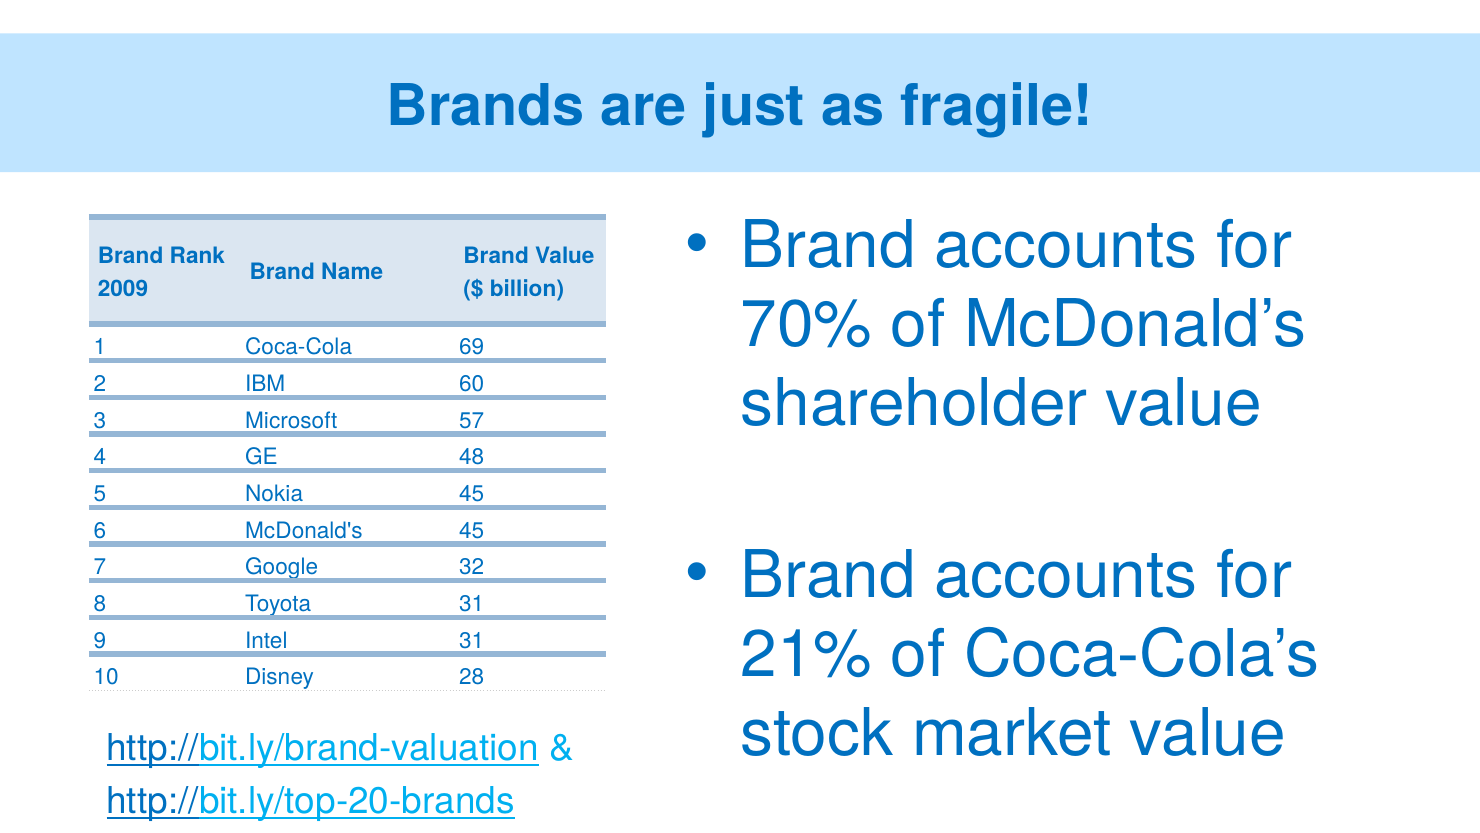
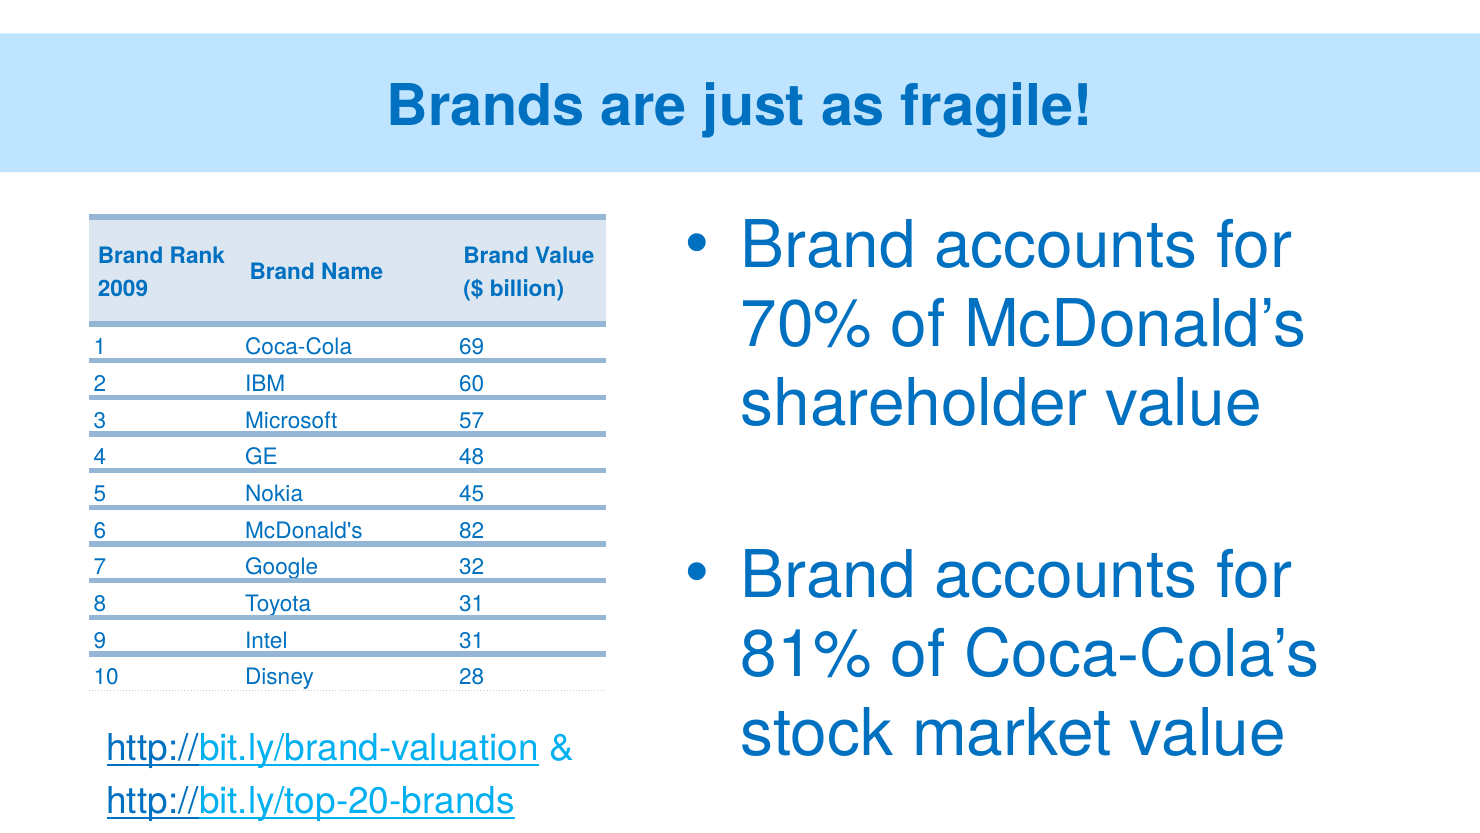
McDonald's 45: 45 -> 82
21%: 21% -> 81%
